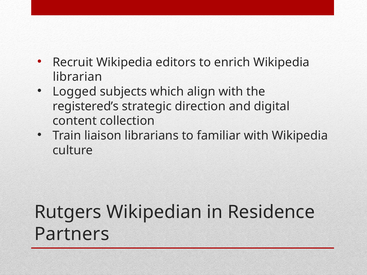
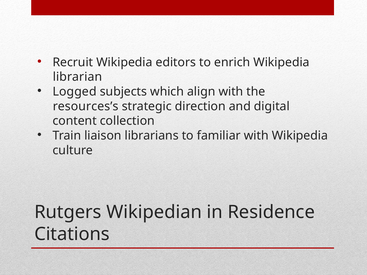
registered’s: registered’s -> resources’s
Partners: Partners -> Citations
